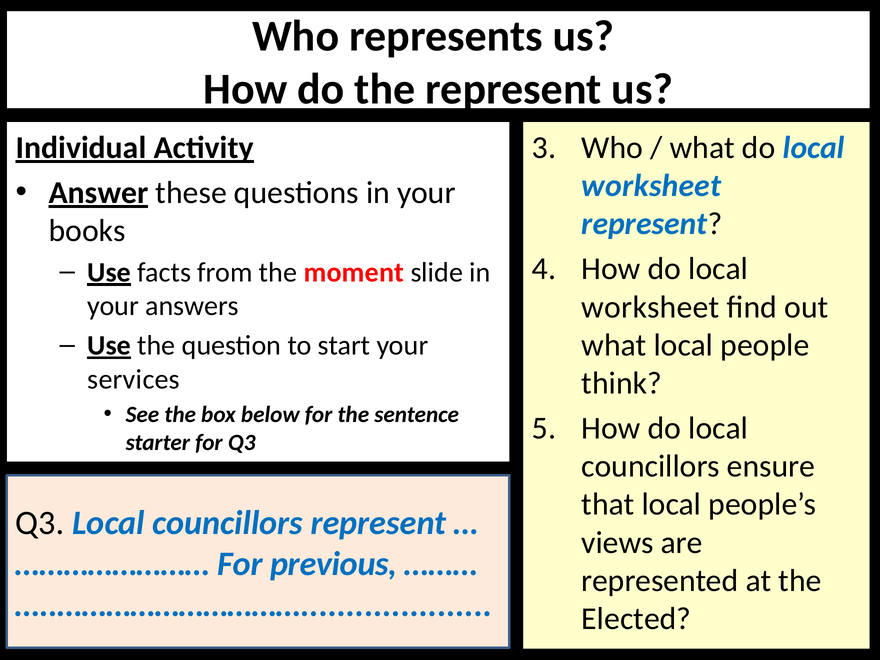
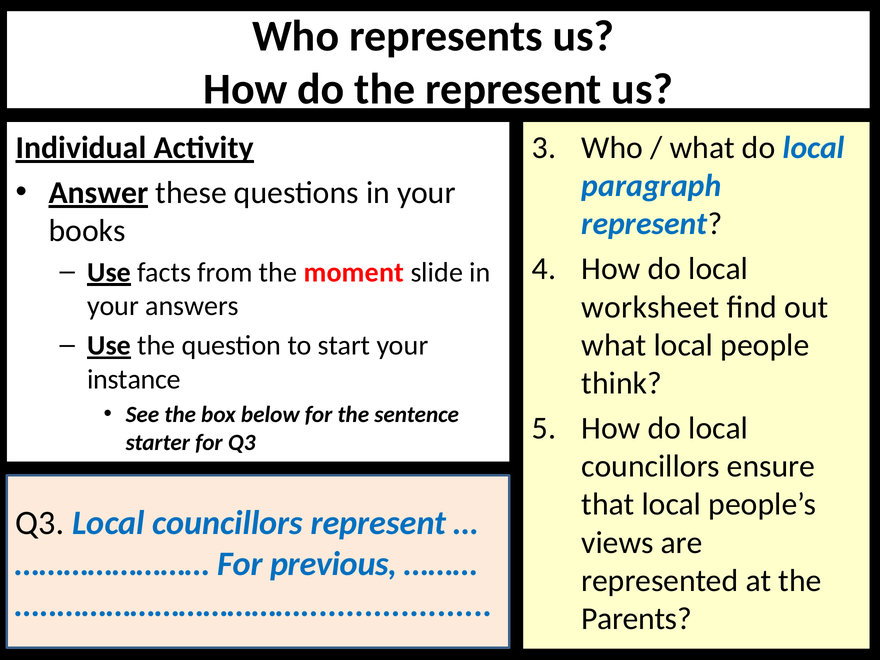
worksheet at (651, 186): worksheet -> paragraph
services: services -> instance
Elected: Elected -> Parents
